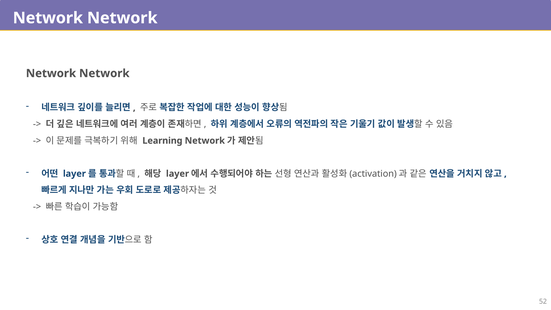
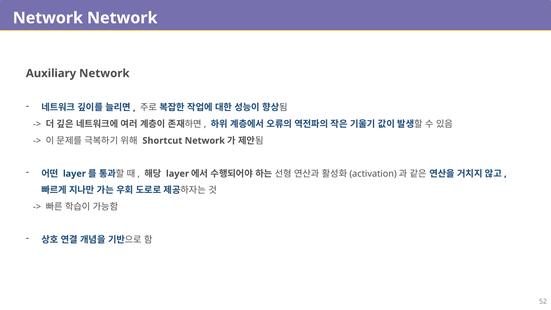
Network at (51, 73): Network -> Auxiliary
Learning: Learning -> Shortcut
